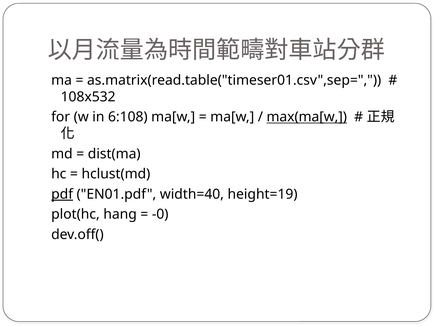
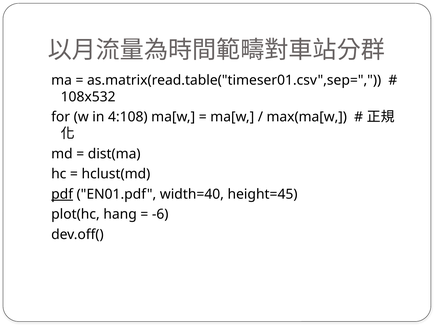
6:108: 6:108 -> 4:108
max(ma[w underline: present -> none
height=19: height=19 -> height=45
-0: -0 -> -6
